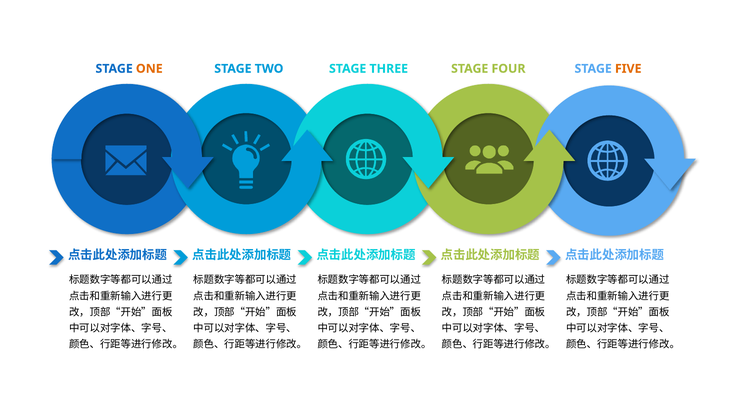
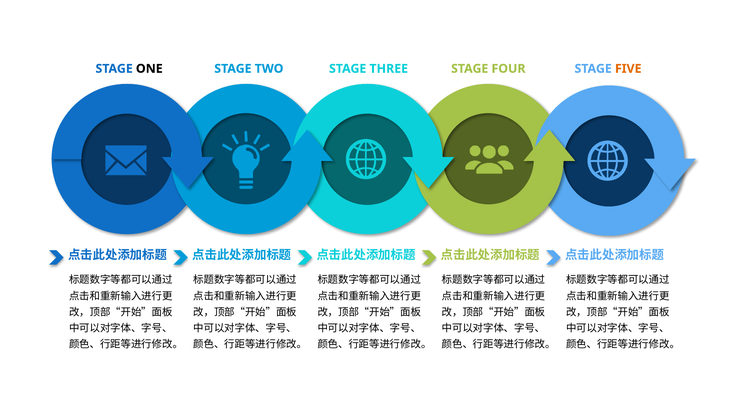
ONE colour: orange -> black
